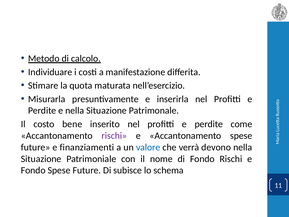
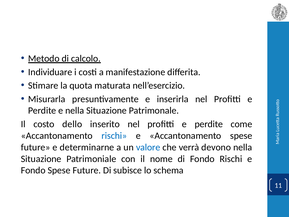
bene: bene -> dello
rischi at (114, 136) colour: purple -> blue
finanziamenti: finanziamenti -> determinarne
